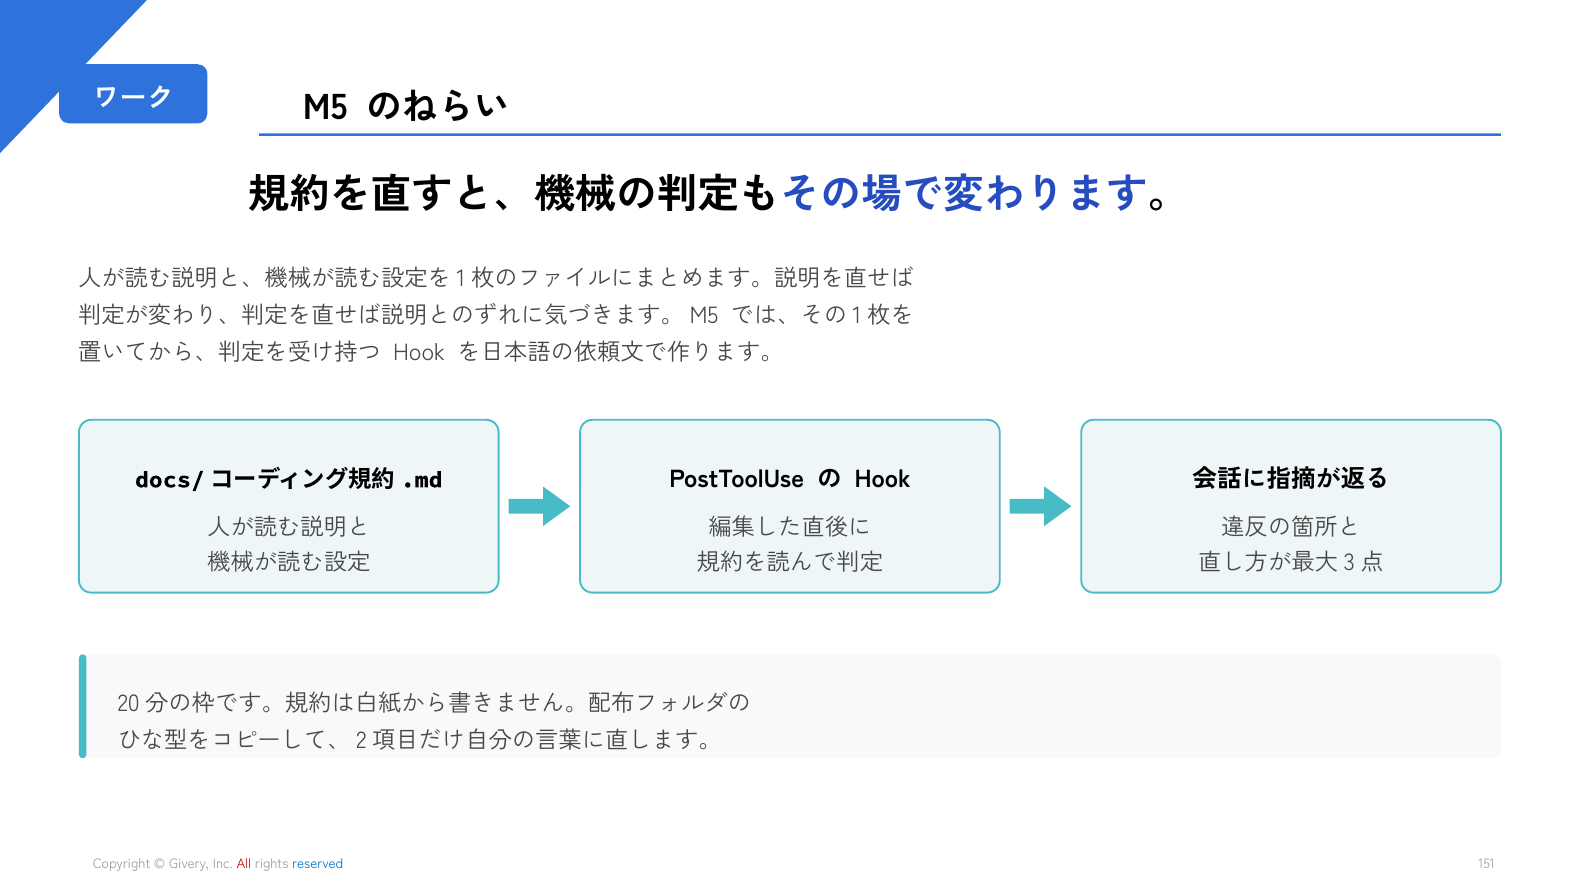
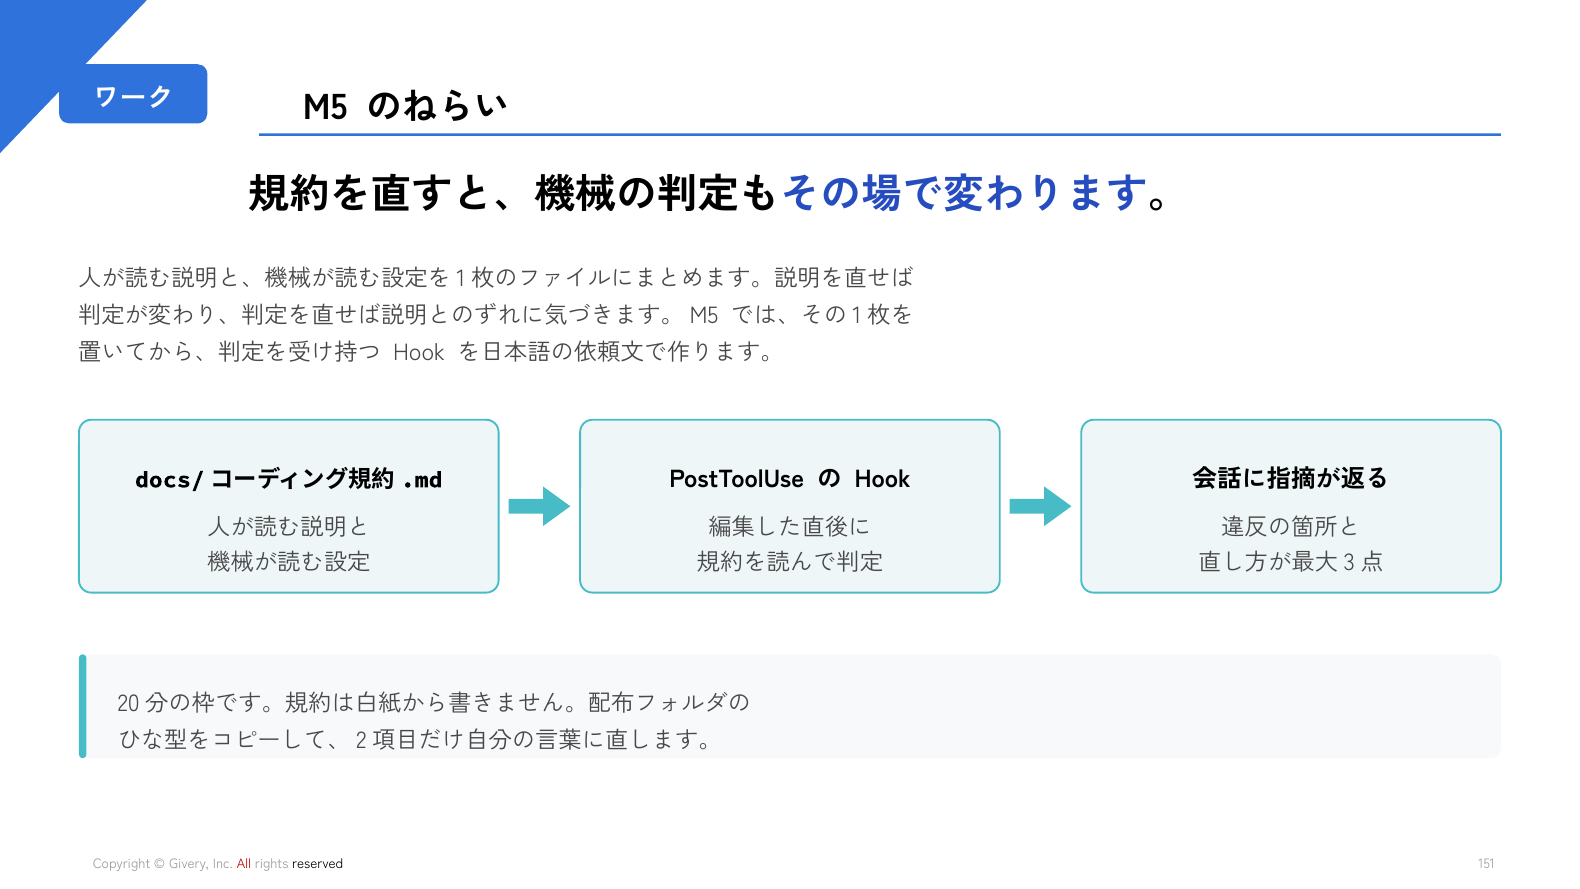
reserved colour: blue -> black
